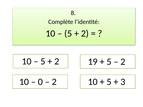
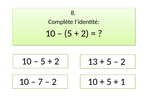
19: 19 -> 13
0: 0 -> 7
3: 3 -> 1
